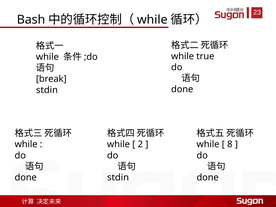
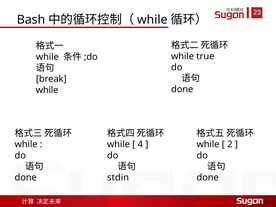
stdin at (47, 90): stdin -> while
2: 2 -> 4
8: 8 -> 2
